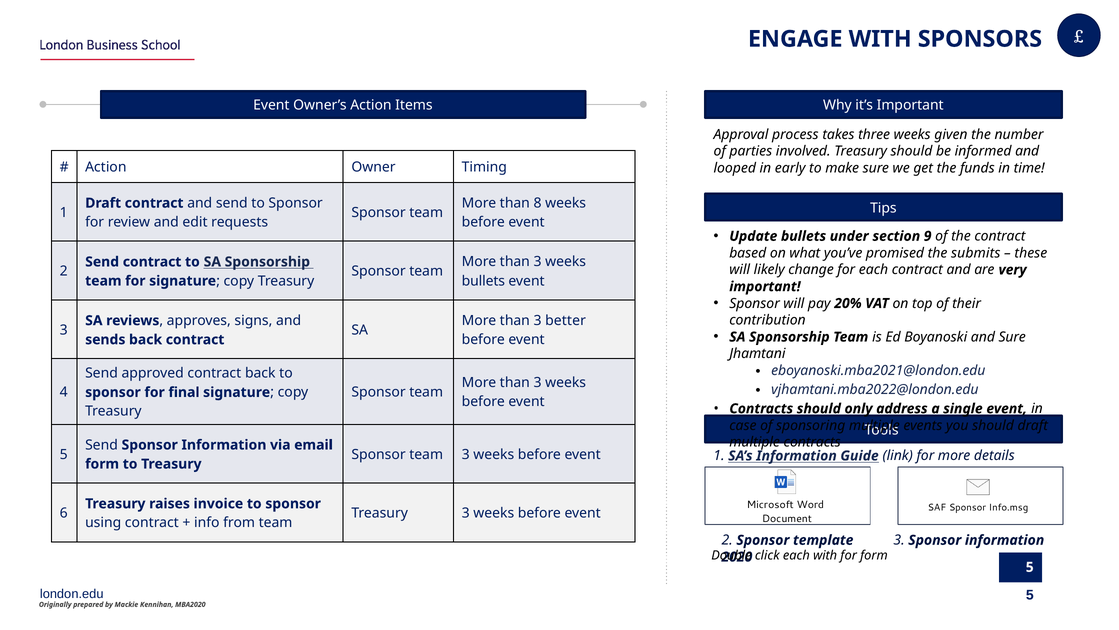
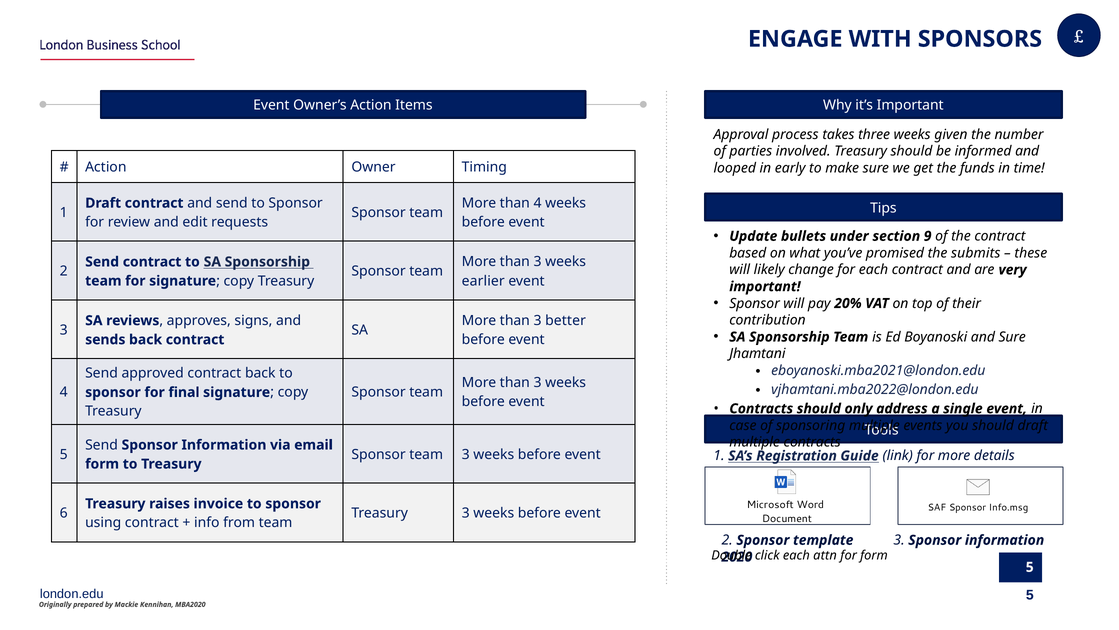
than 8: 8 -> 4
bullets at (483, 281): bullets -> earlier
SA’s Information: Information -> Registration
each with: with -> attn
